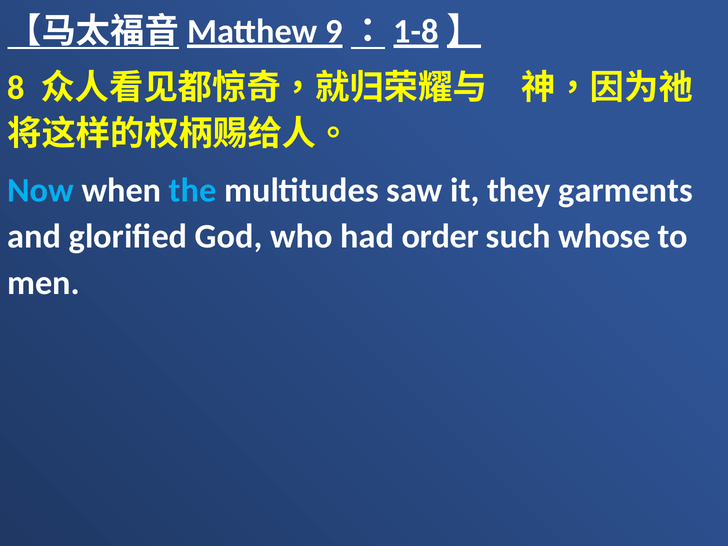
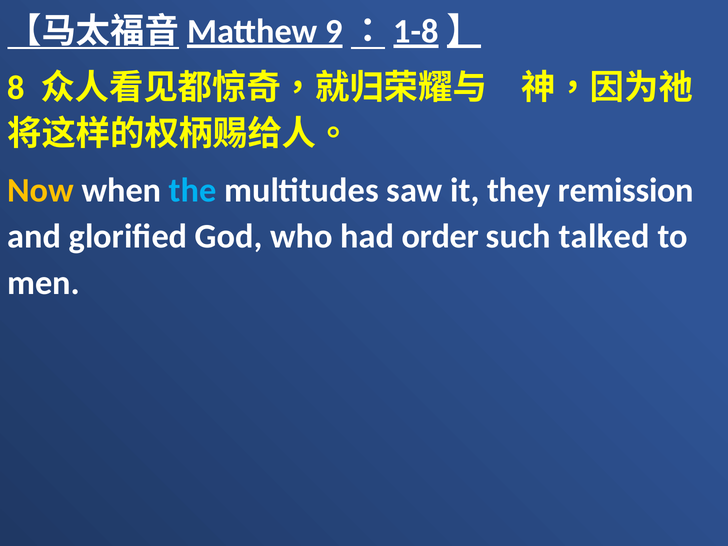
Now colour: light blue -> yellow
garments: garments -> remission
whose: whose -> talked
